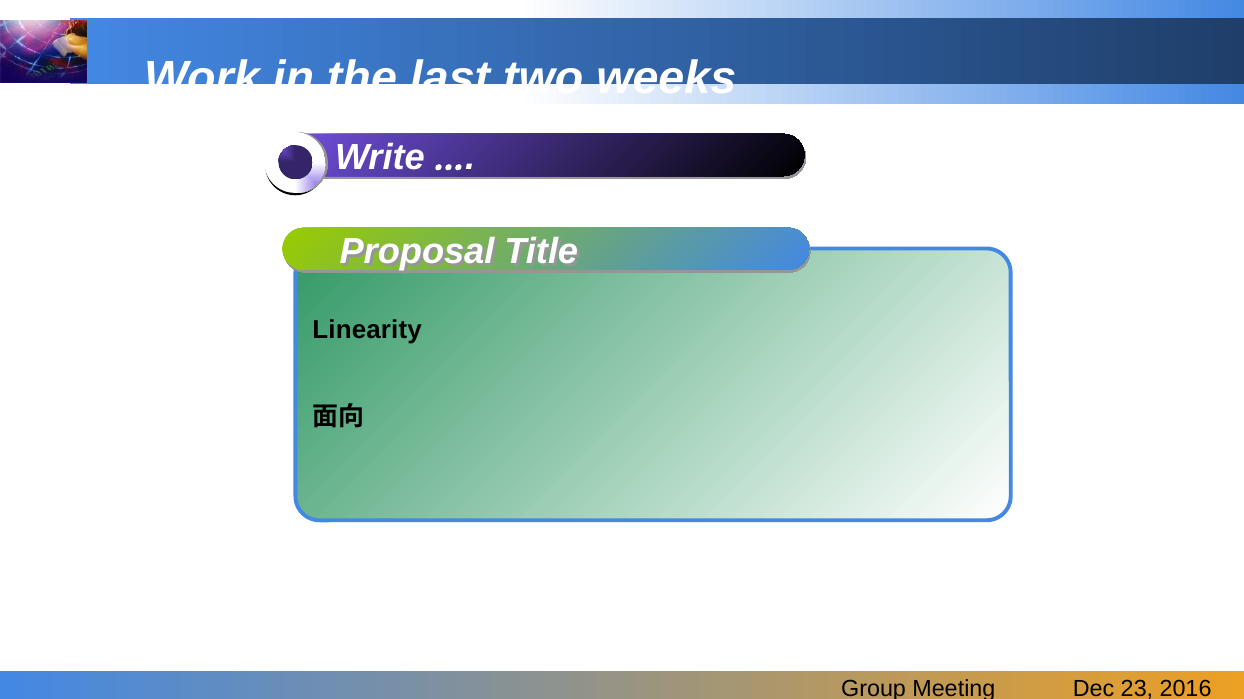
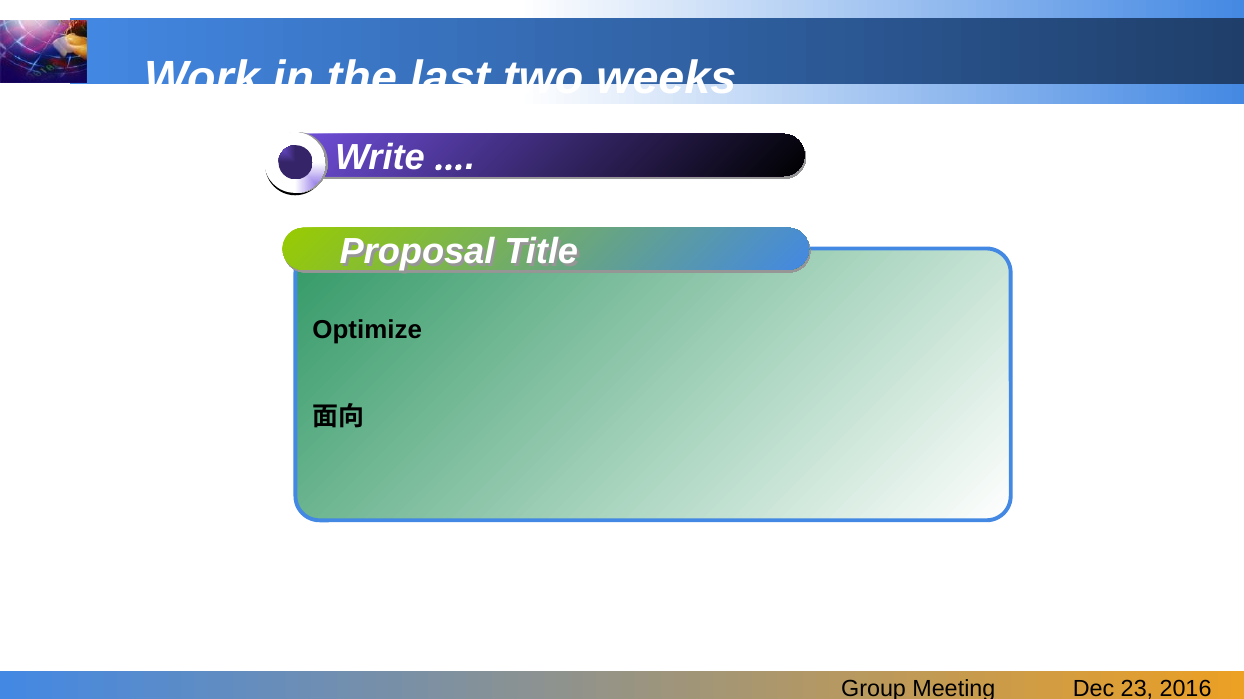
Linearity: Linearity -> Optimize
